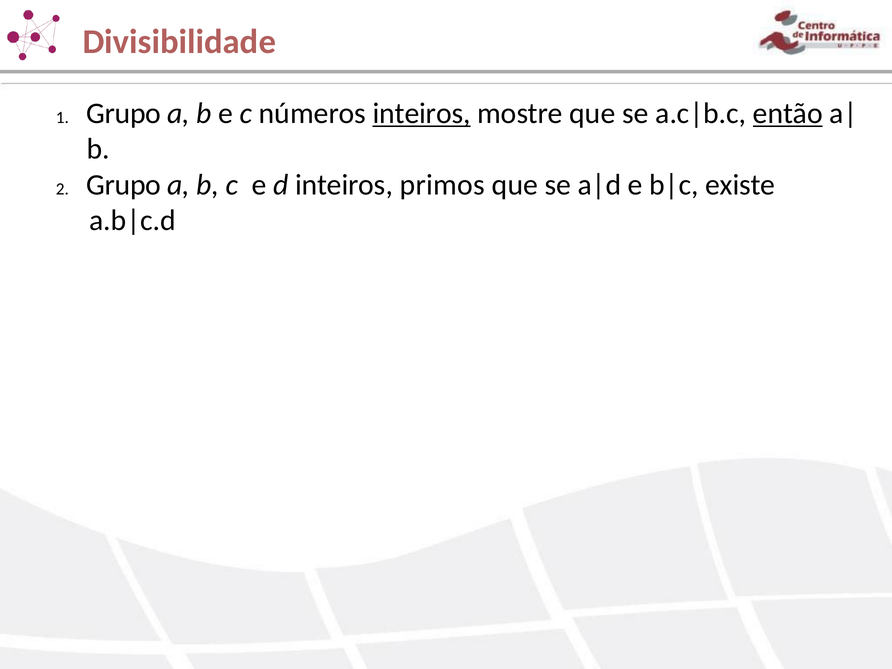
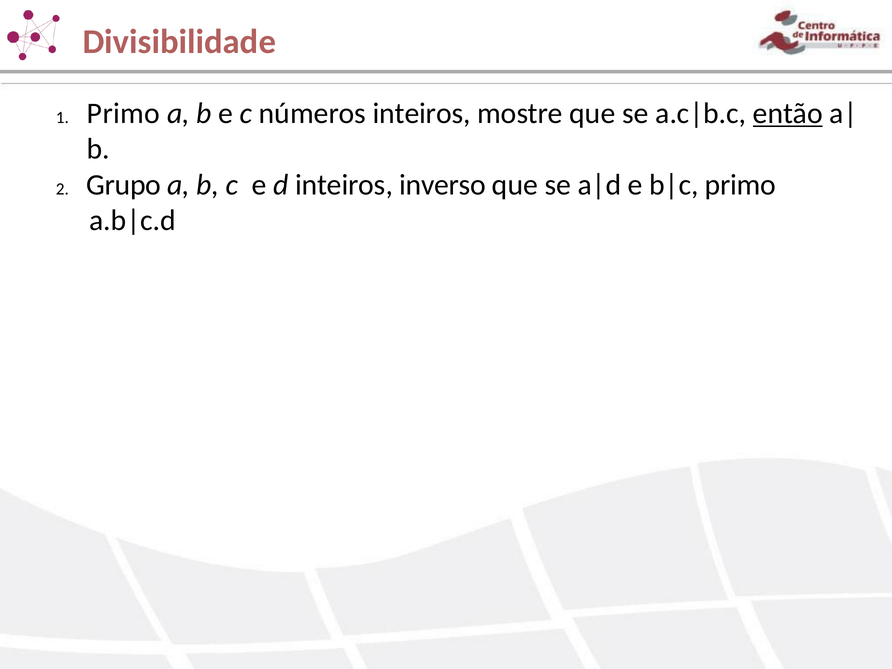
Grupo at (124, 113): Grupo -> Primo
inteiros at (422, 113) underline: present -> none
primos: primos -> inverso
existe at (740, 185): existe -> primo
